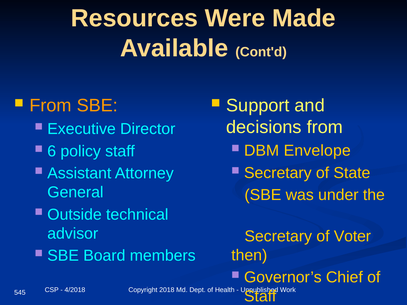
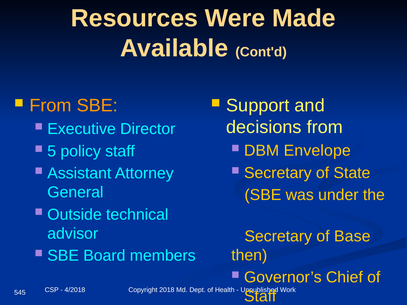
6: 6 -> 5
Voter: Voter -> Base
